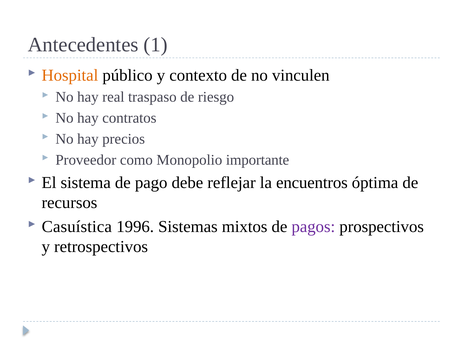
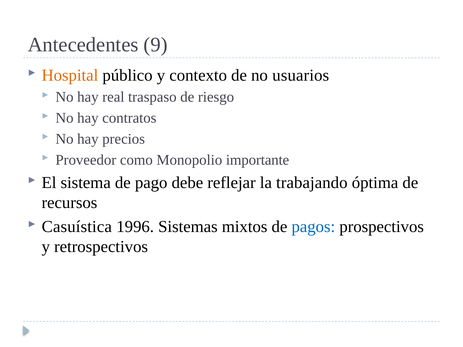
1: 1 -> 9
vinculen: vinculen -> usuarios
encuentros: encuentros -> trabajando
pagos colour: purple -> blue
